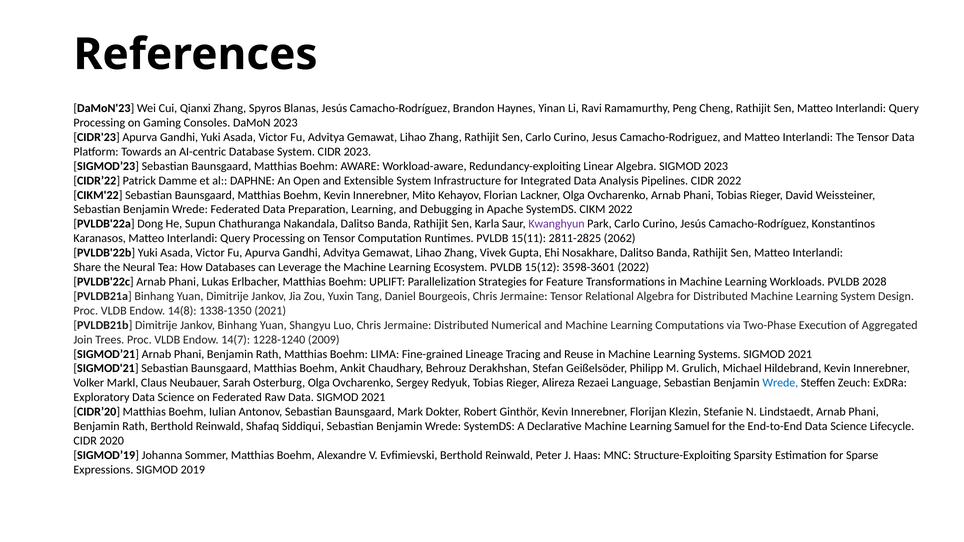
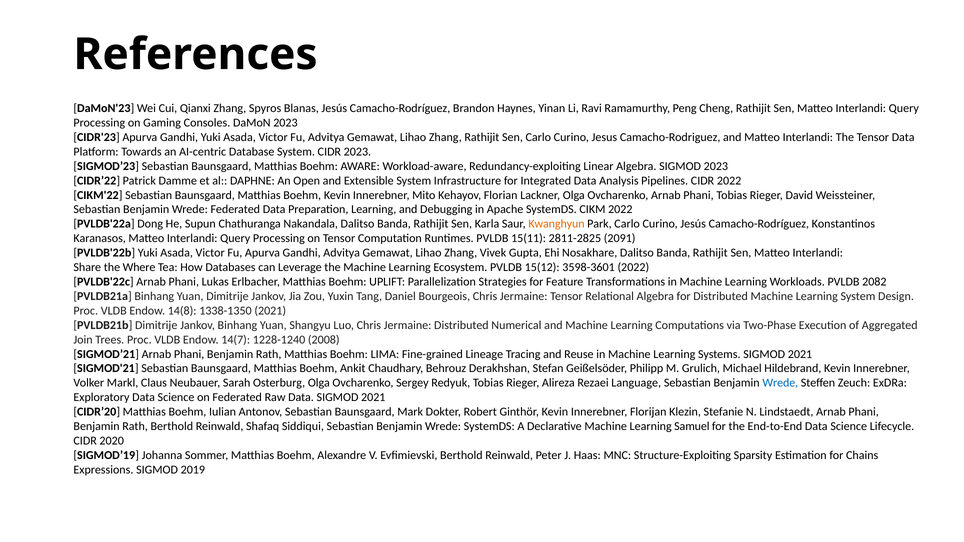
Kwanghyun colour: purple -> orange
2062: 2062 -> 2091
Neural: Neural -> Where
2028: 2028 -> 2082
2009: 2009 -> 2008
Sparse: Sparse -> Chains
